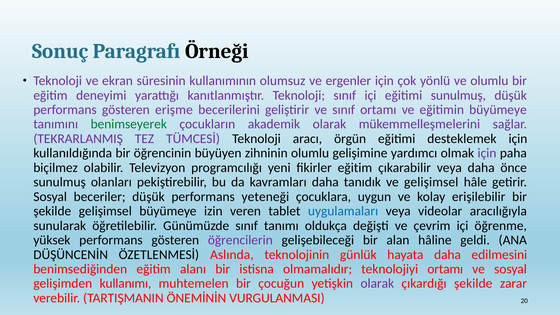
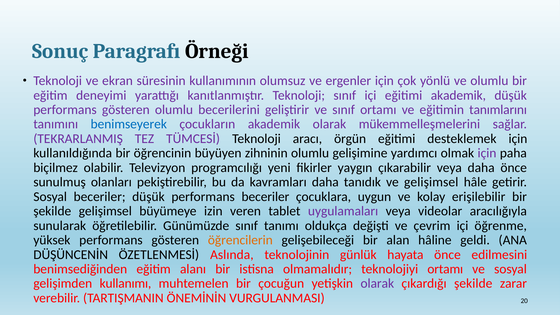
eğitimi sunulmuş: sunulmuş -> akademik
gösteren erişme: erişme -> olumlu
eğitimin büyümeye: büyümeye -> tanımlarını
benimseyerek colour: green -> blue
fikirler eğitim: eğitim -> yaygın
performans yeteneği: yeteneği -> beceriler
uygulamaları colour: blue -> purple
öğrencilerin colour: purple -> orange
hayata daha: daha -> önce
